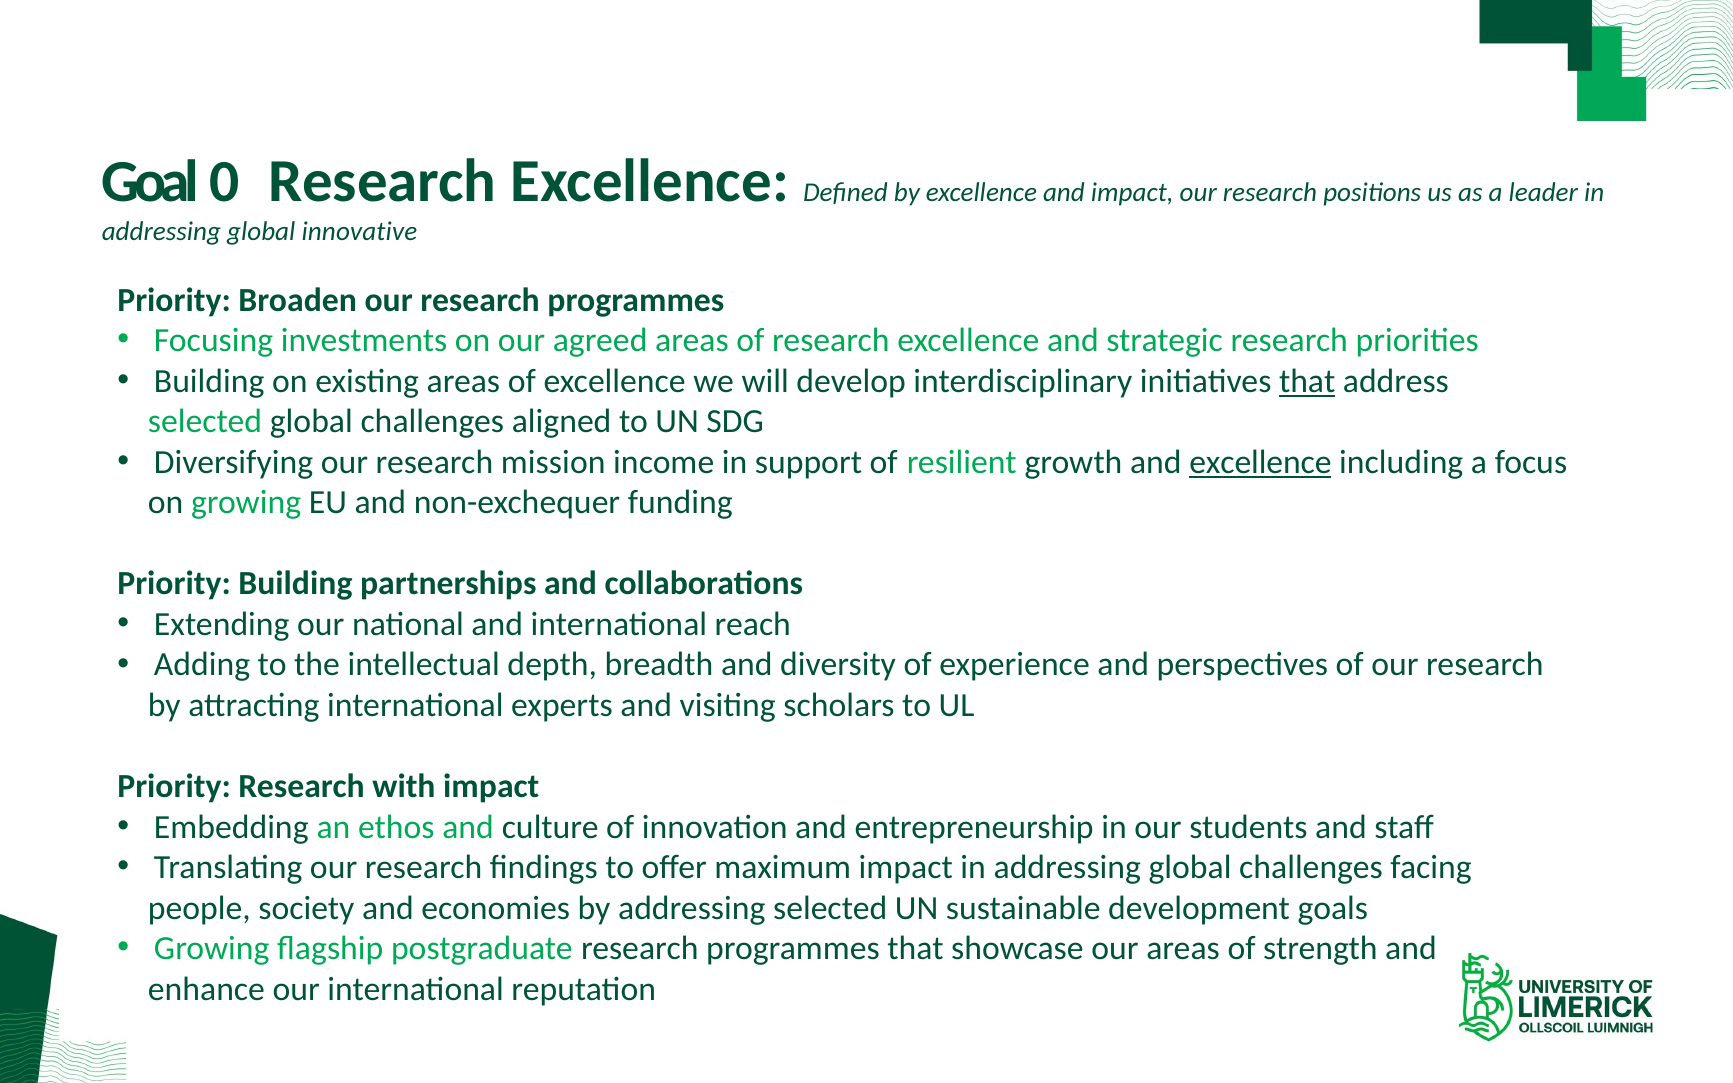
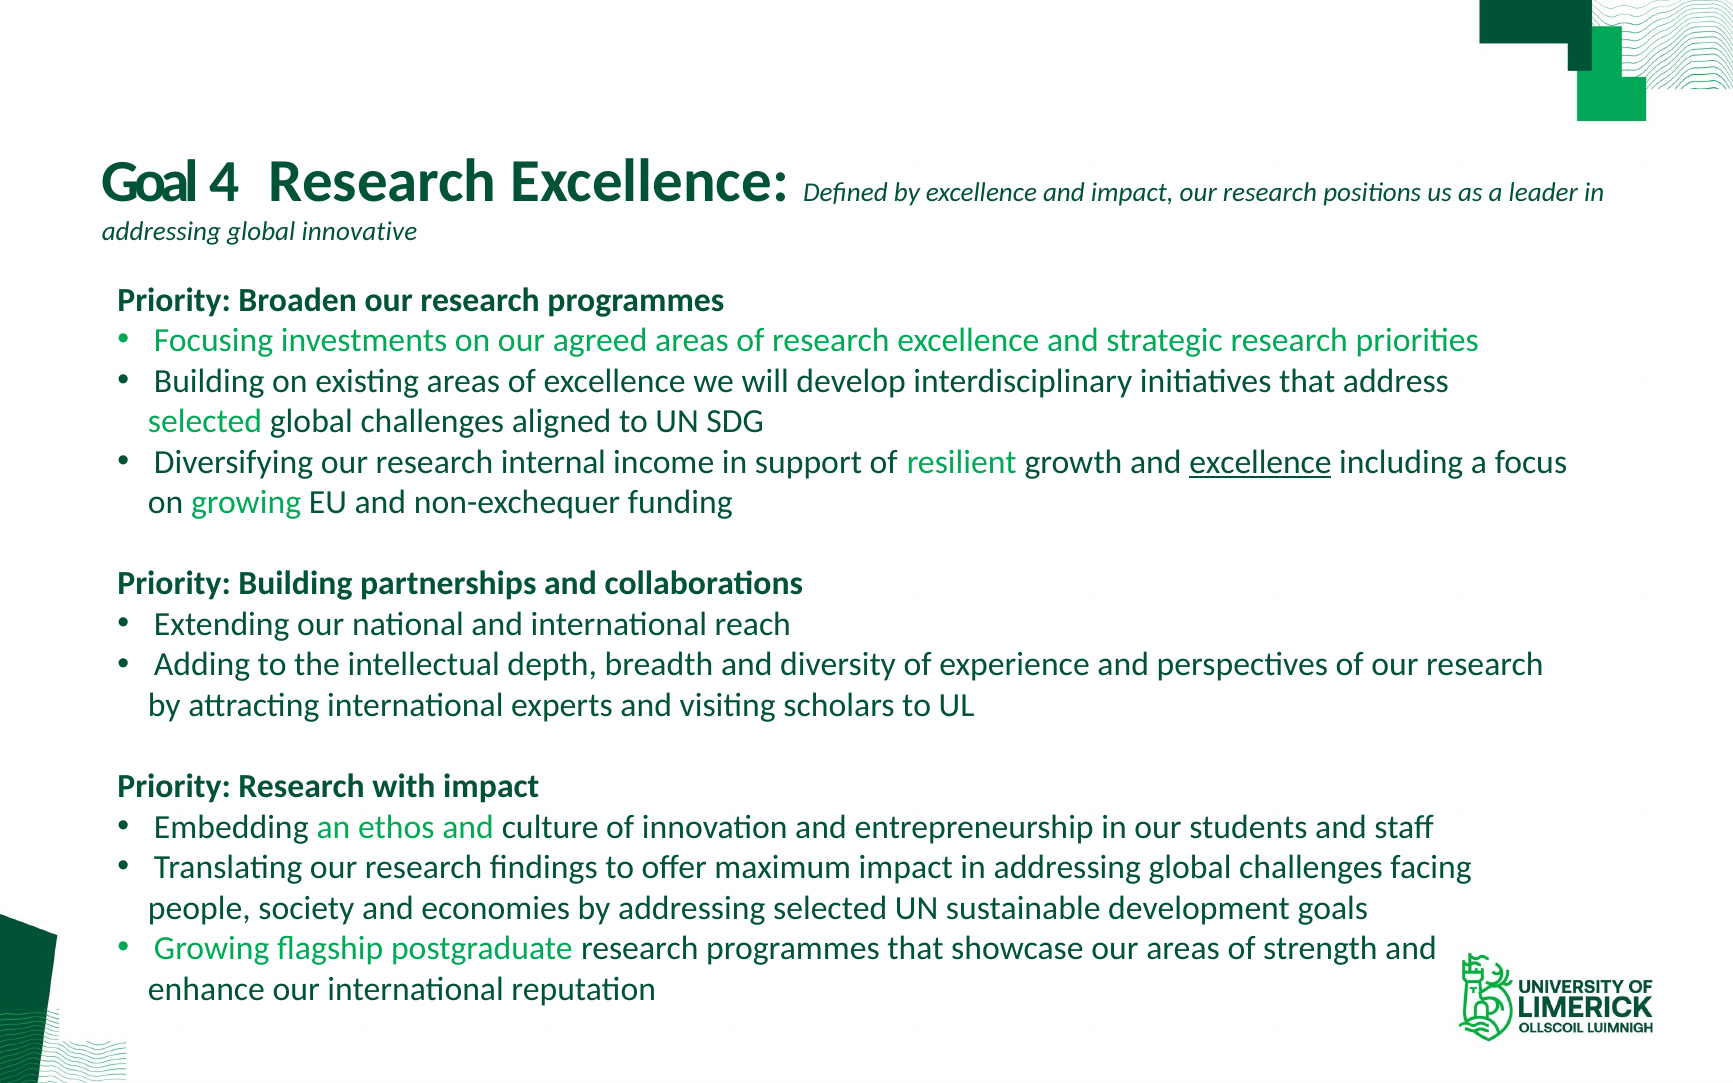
0: 0 -> 4
that at (1307, 381) underline: present -> none
mission: mission -> internal
